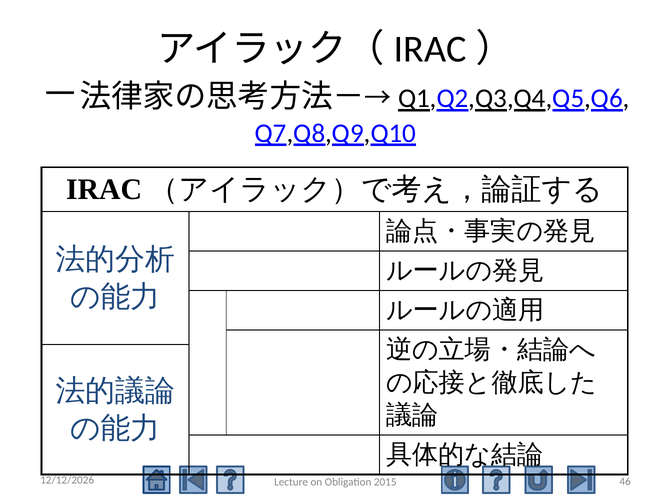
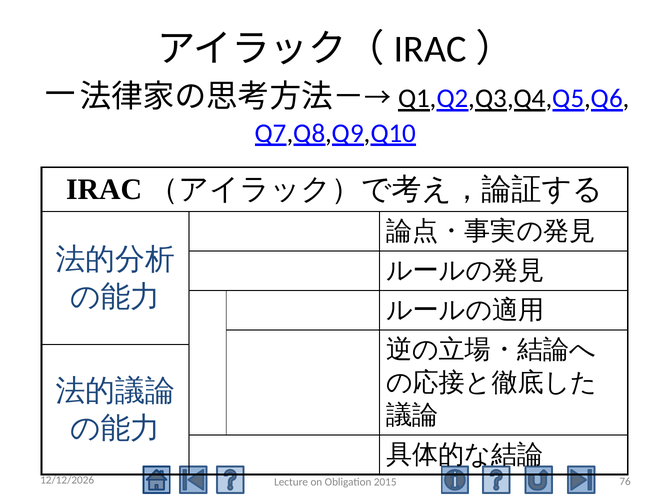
46: 46 -> 76
